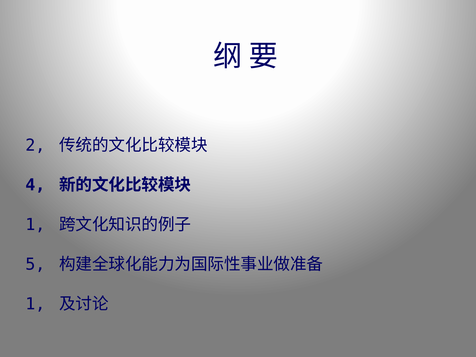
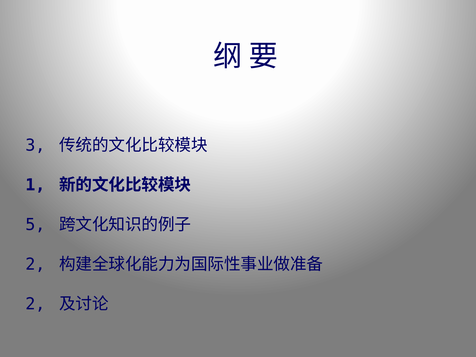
2: 2 -> 3
4: 4 -> 1
1 at (35, 225): 1 -> 5
5 at (35, 264): 5 -> 2
1 at (35, 304): 1 -> 2
